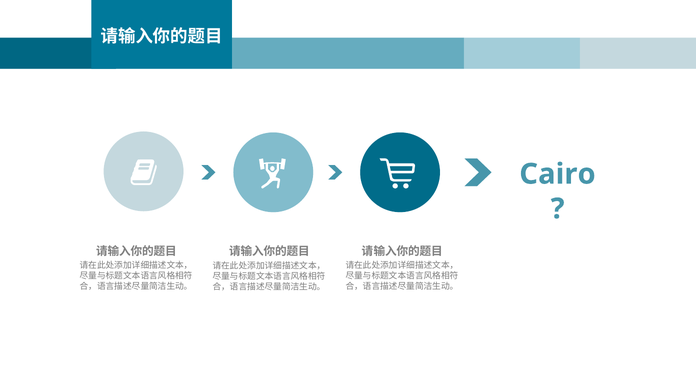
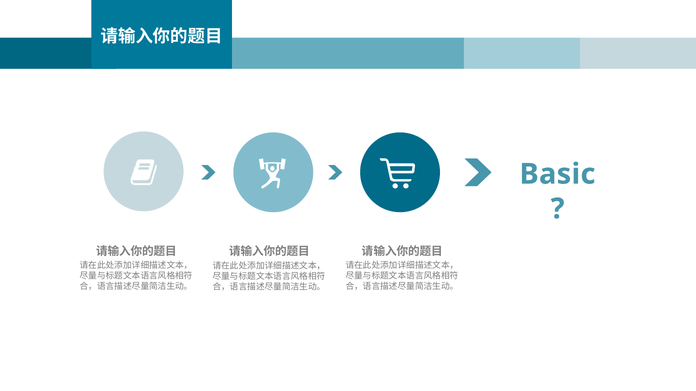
Cairo: Cairo -> Basic
